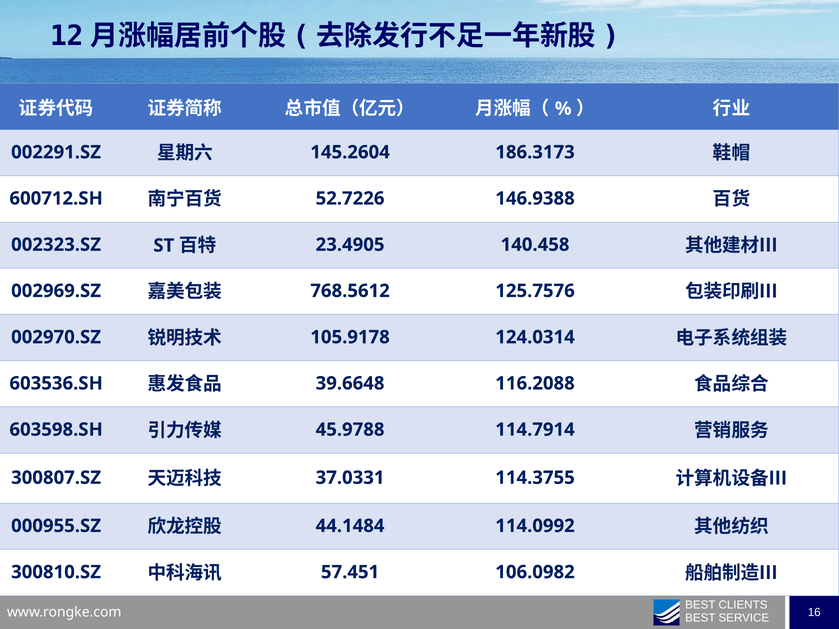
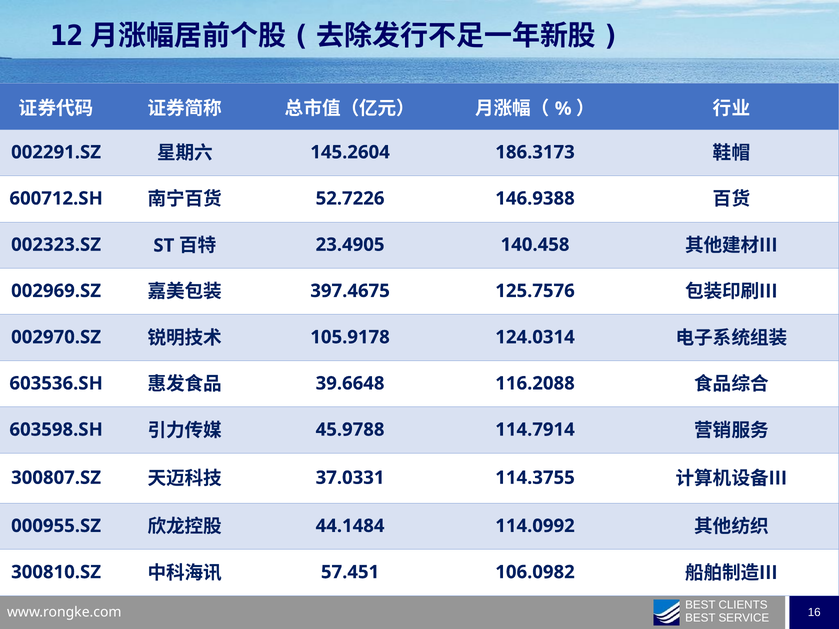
768.5612: 768.5612 -> 397.4675
